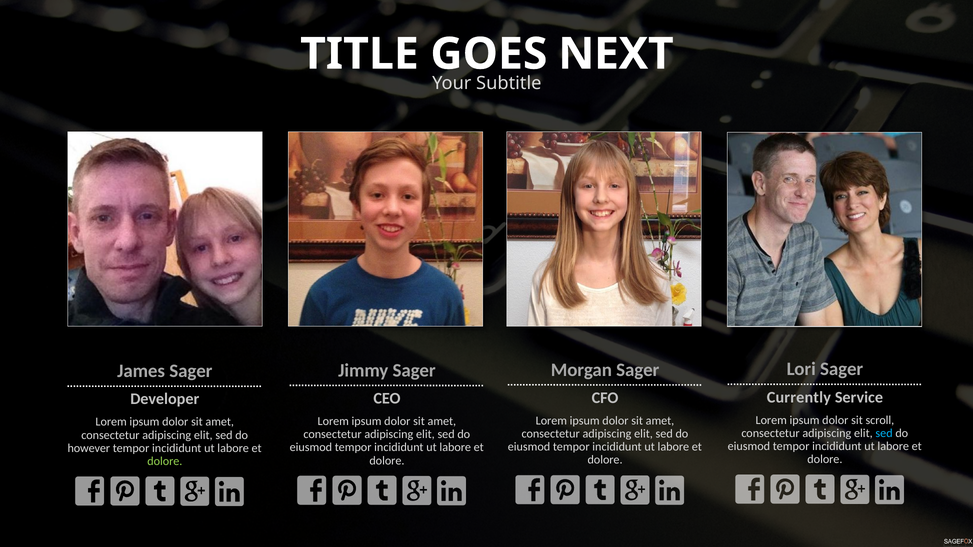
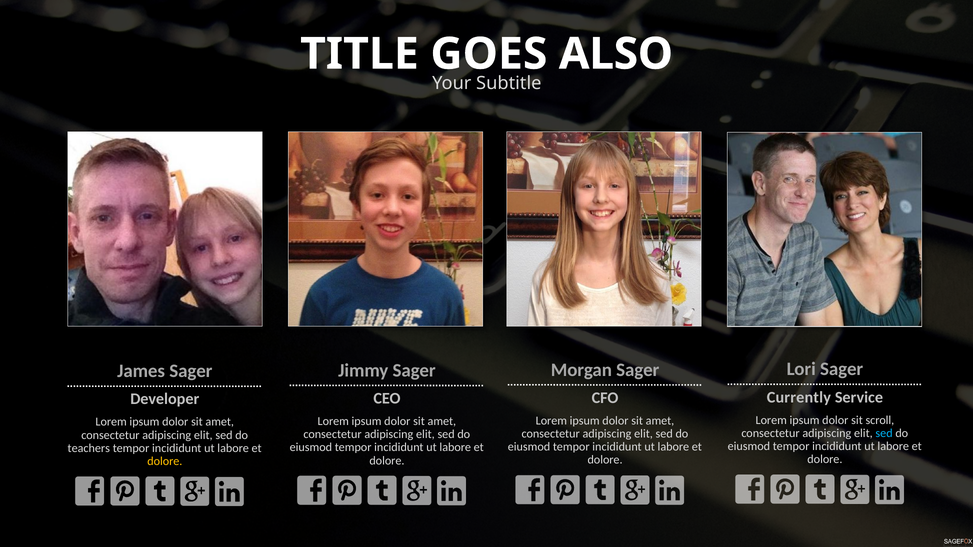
NEXT: NEXT -> ALSO
however: however -> teachers
dolore at (165, 462) colour: light green -> yellow
